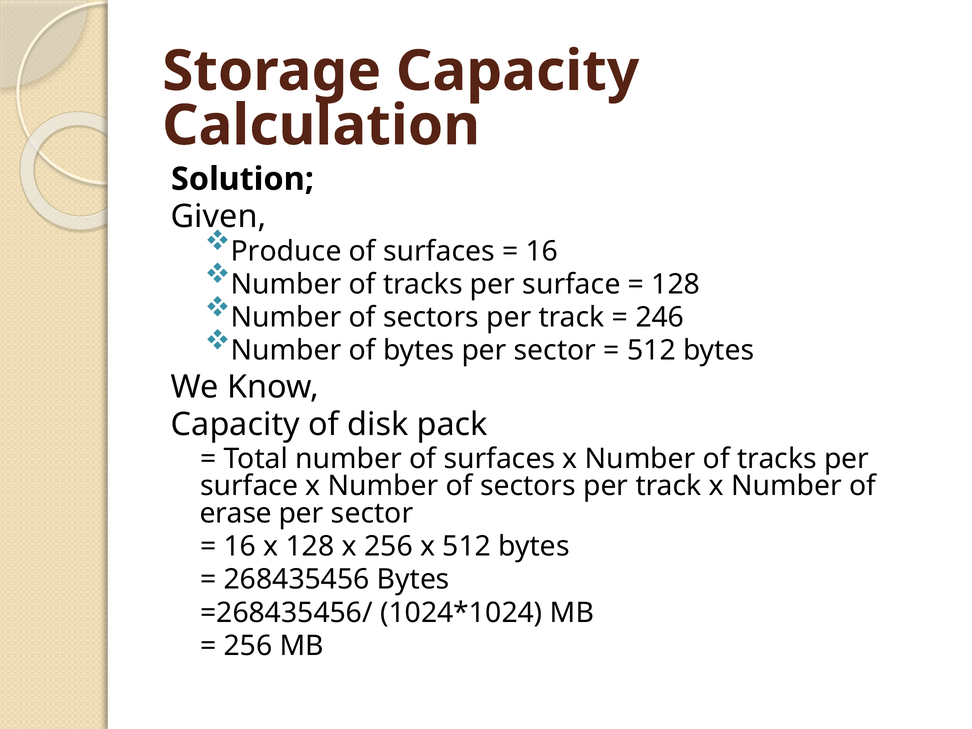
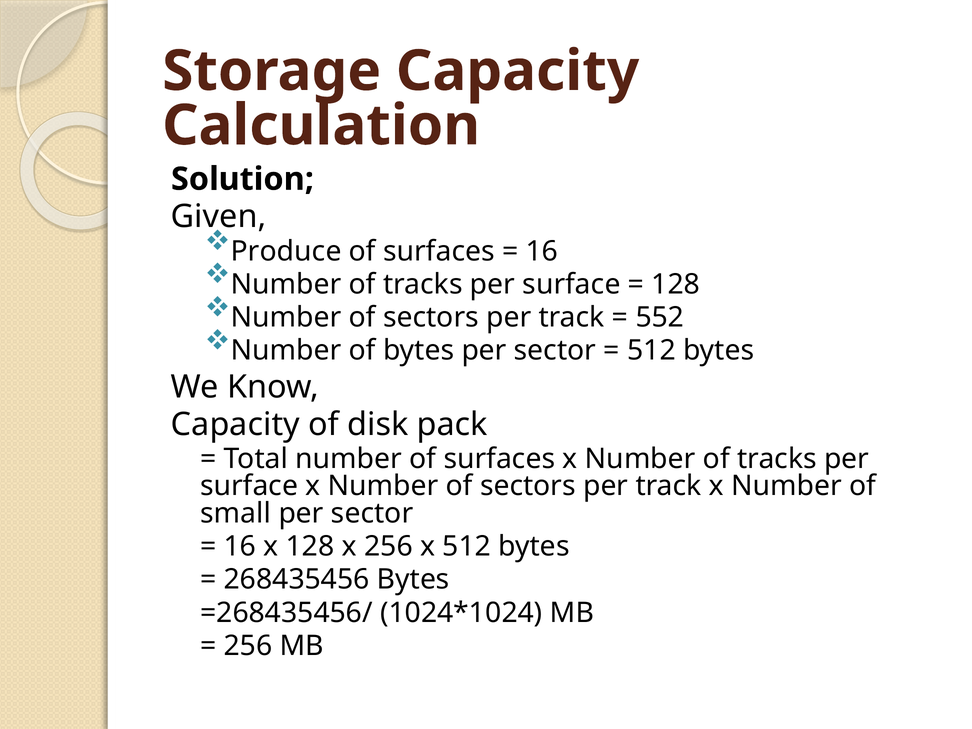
246: 246 -> 552
erase: erase -> small
